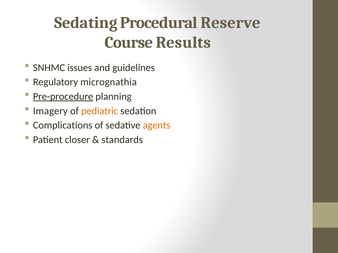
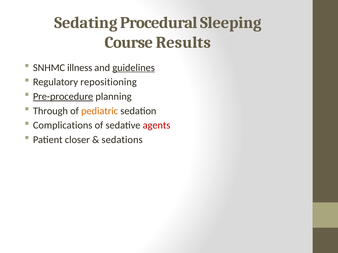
Reserve: Reserve -> Sleeping
issues: issues -> illness
guidelines underline: none -> present
micrognathia: micrognathia -> repositioning
Imagery: Imagery -> Through
agents colour: orange -> red
standards: standards -> sedations
